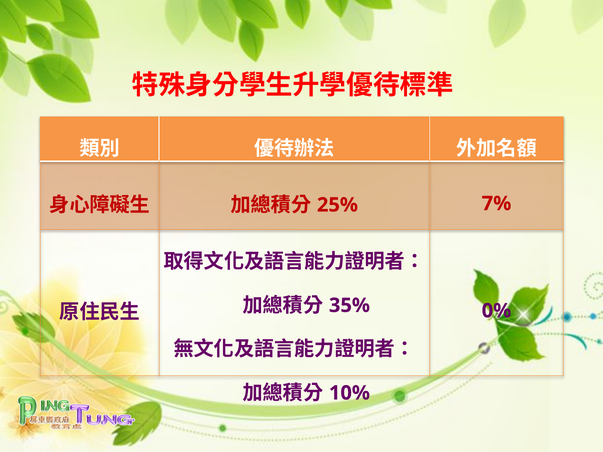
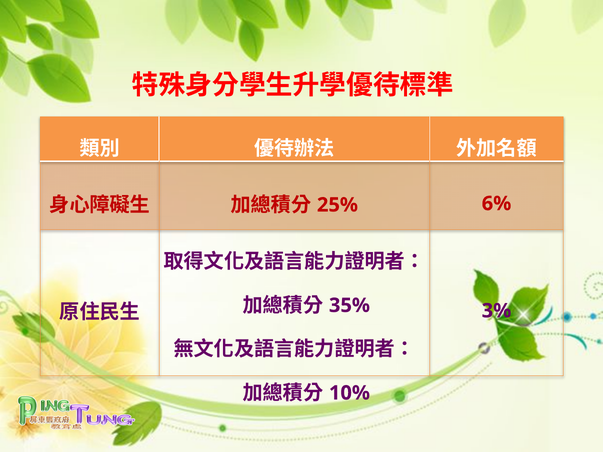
7%: 7% -> 6%
0%: 0% -> 3%
